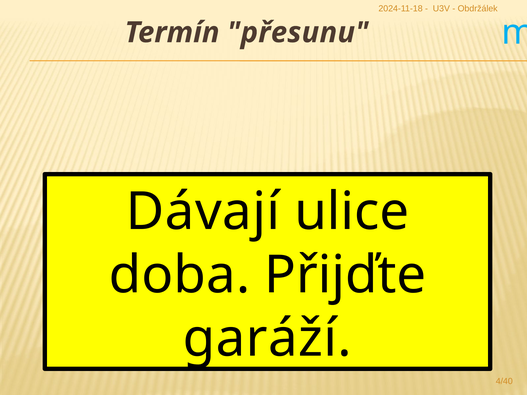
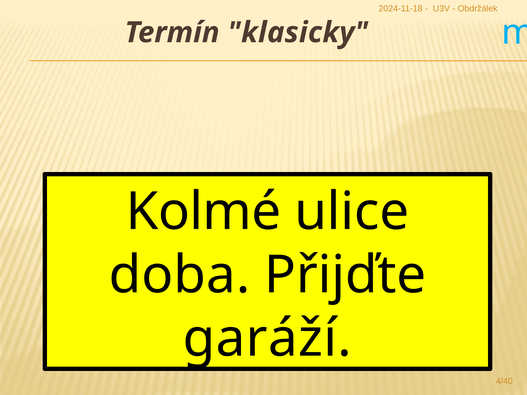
přesunu: přesunu -> klasicky
Dávají: Dávají -> Kolmé
